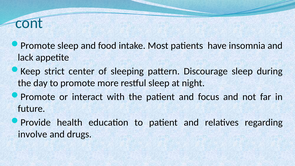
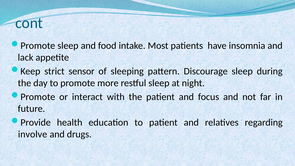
center: center -> sensor
